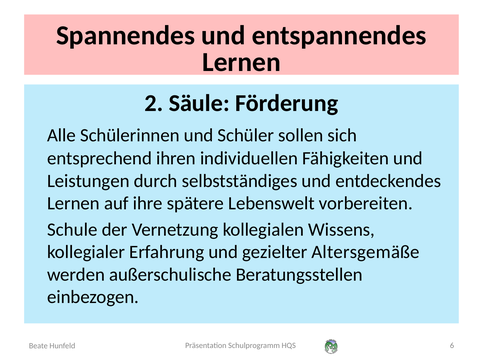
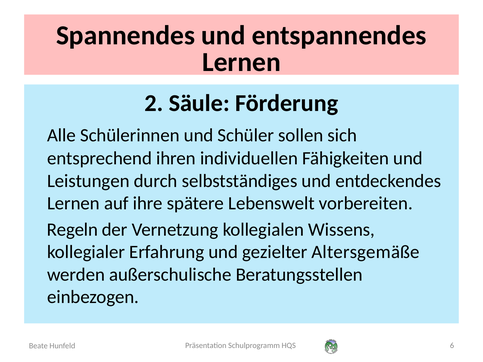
Schule: Schule -> Regeln
